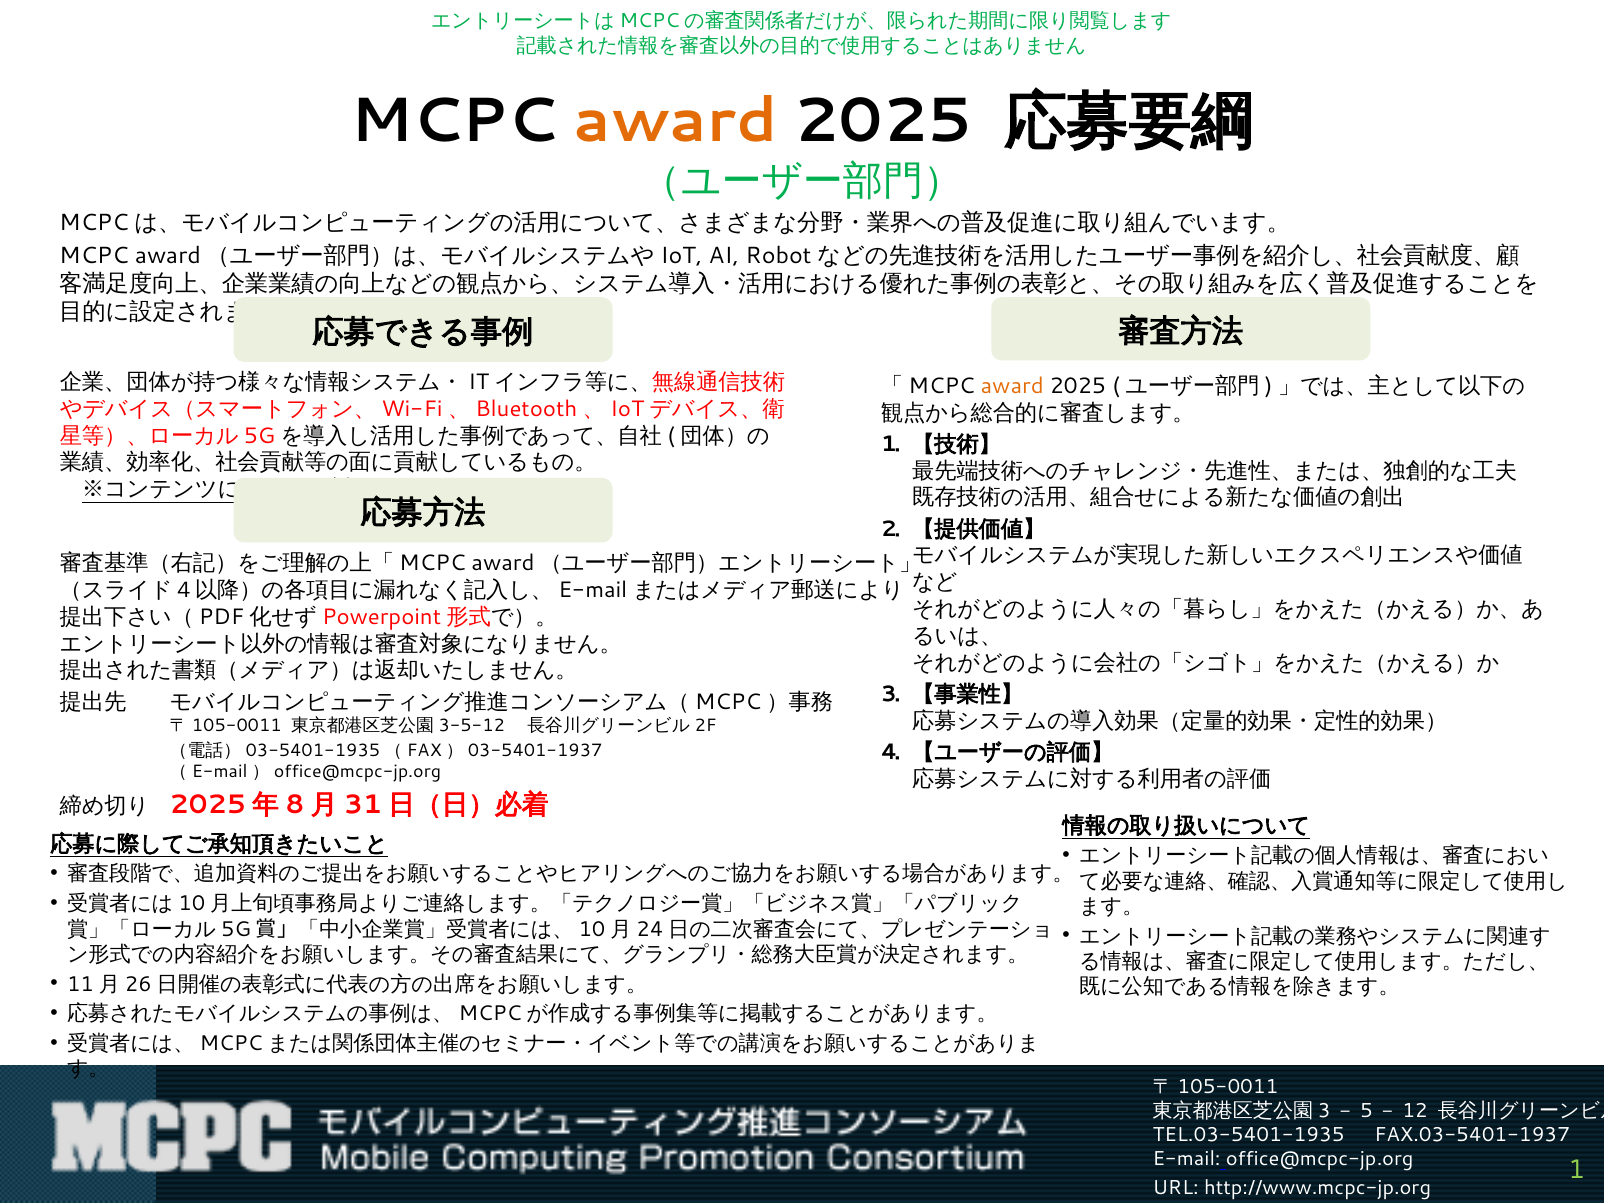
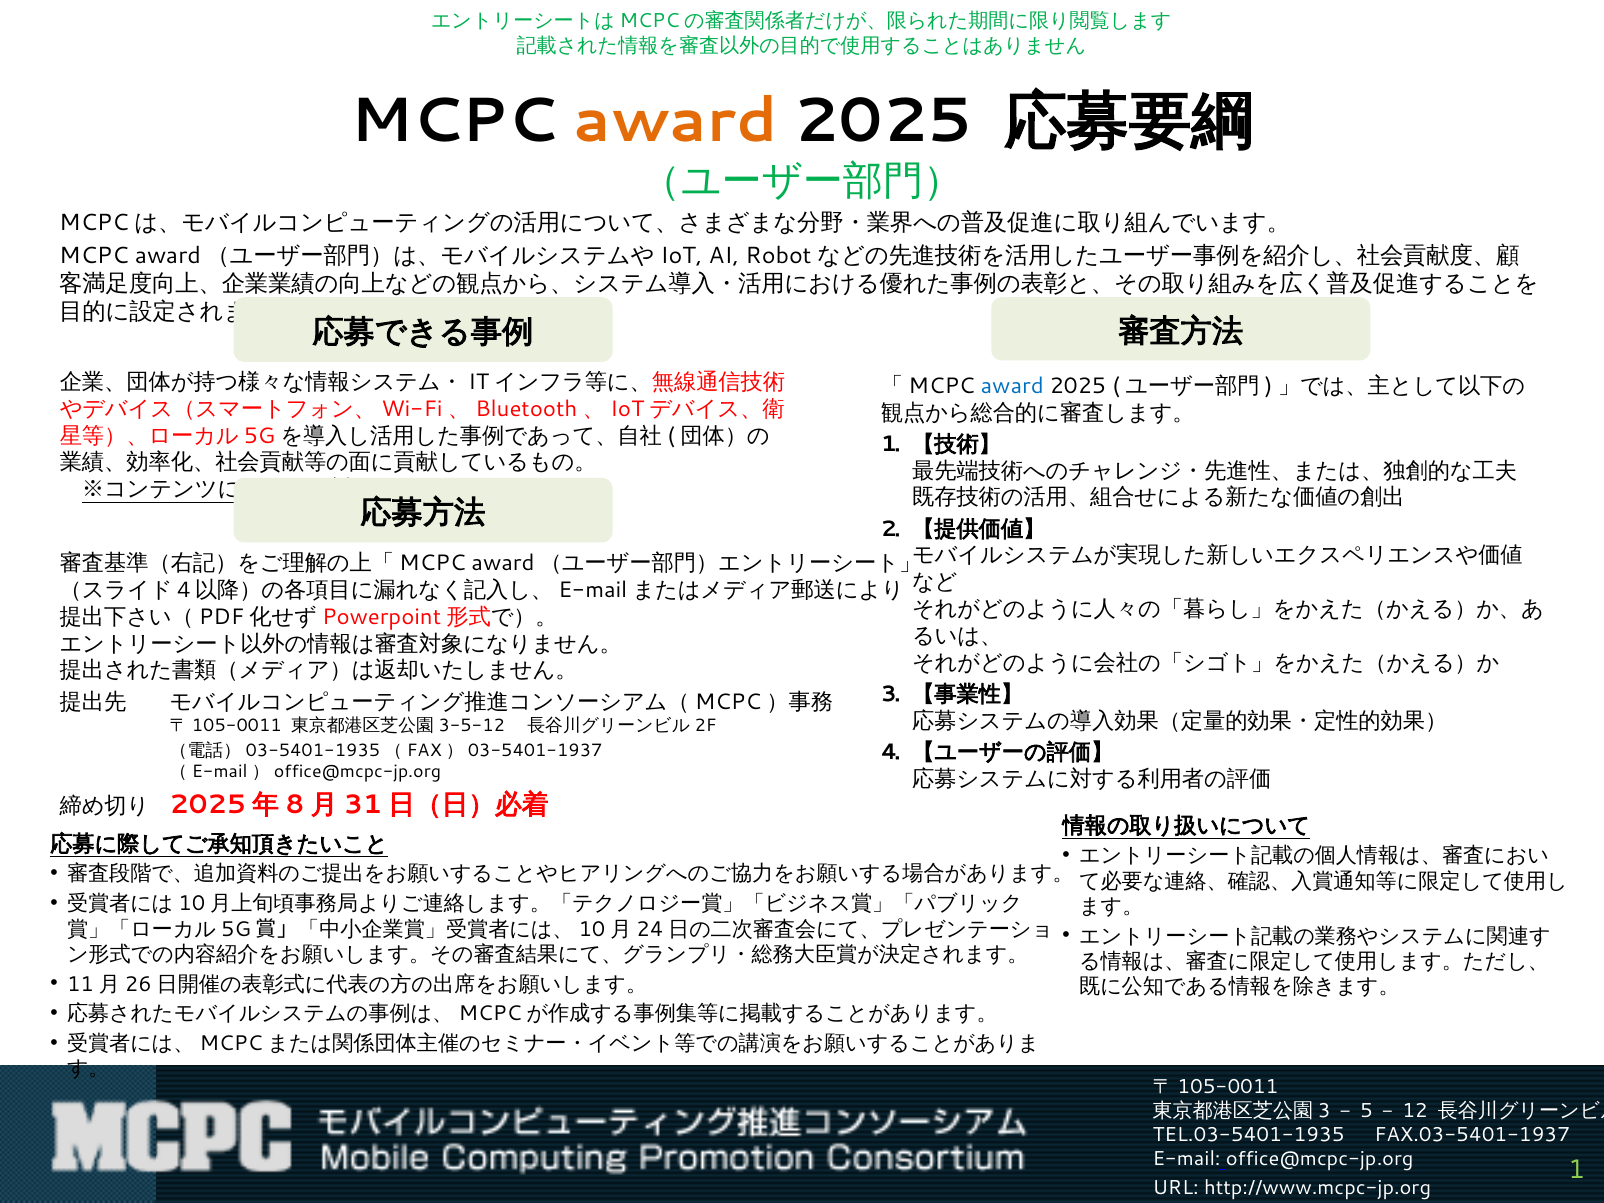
award at (1012, 386) colour: orange -> blue
